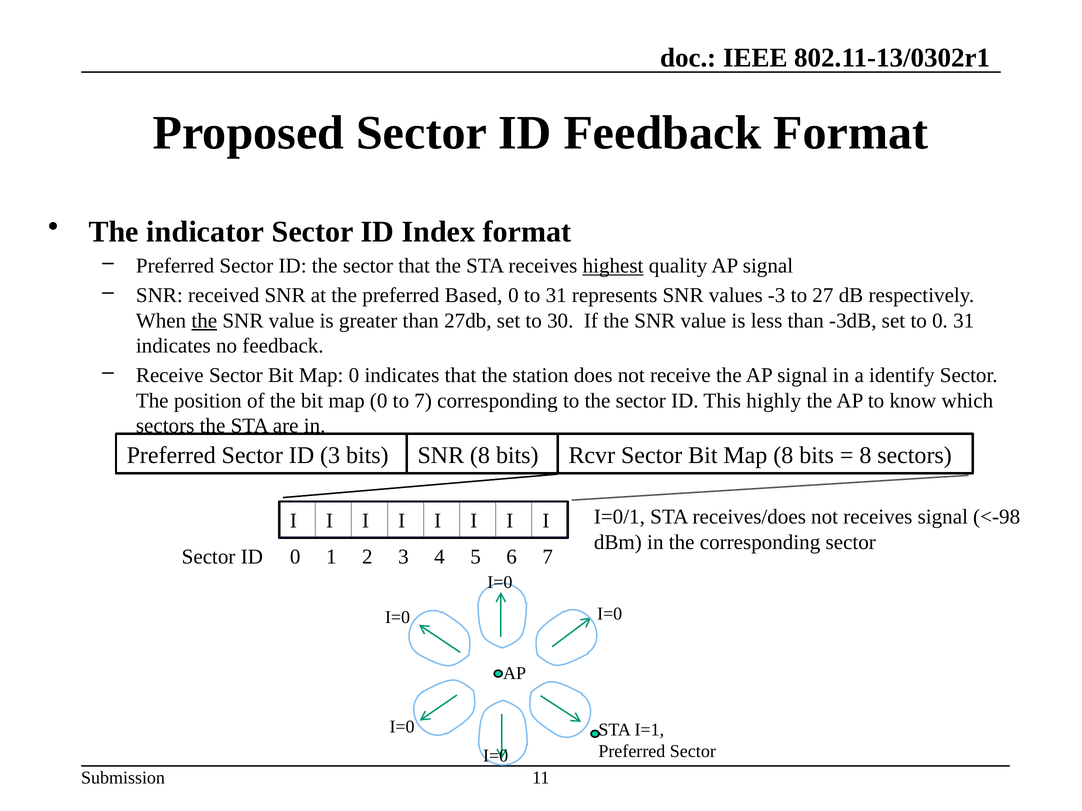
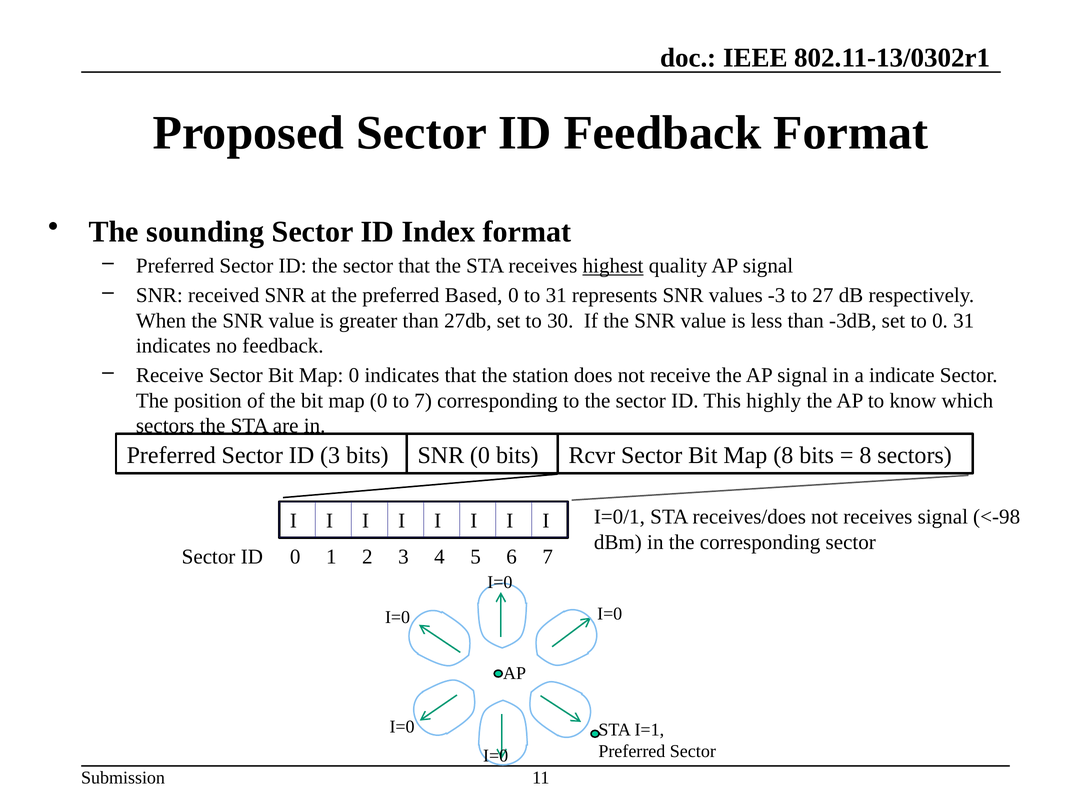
indicator: indicator -> sounding
the at (204, 321) underline: present -> none
identify: identify -> indicate
SNR 8: 8 -> 0
